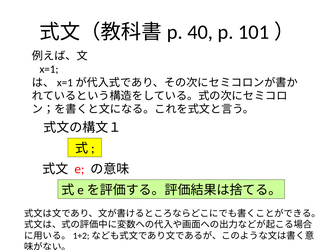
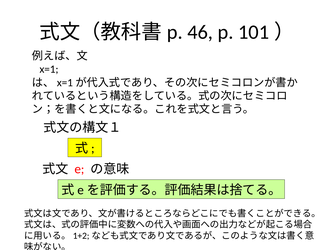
40: 40 -> 46
